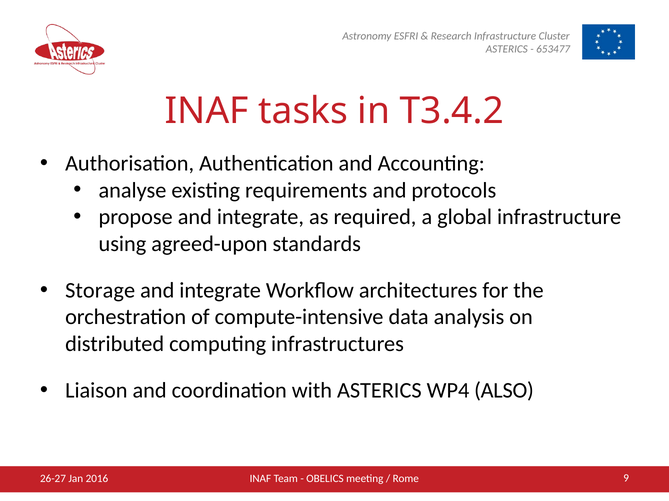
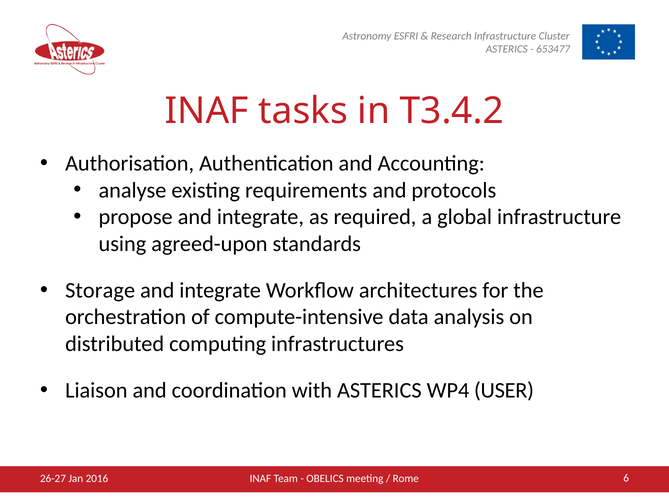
ALSO: ALSO -> USER
9: 9 -> 6
